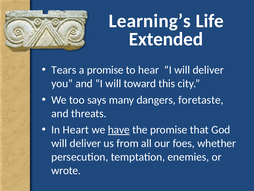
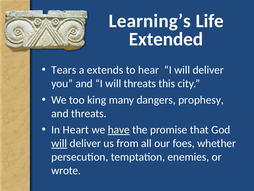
a promise: promise -> extends
will toward: toward -> threats
says: says -> king
foretaste: foretaste -> prophesy
will at (59, 143) underline: none -> present
